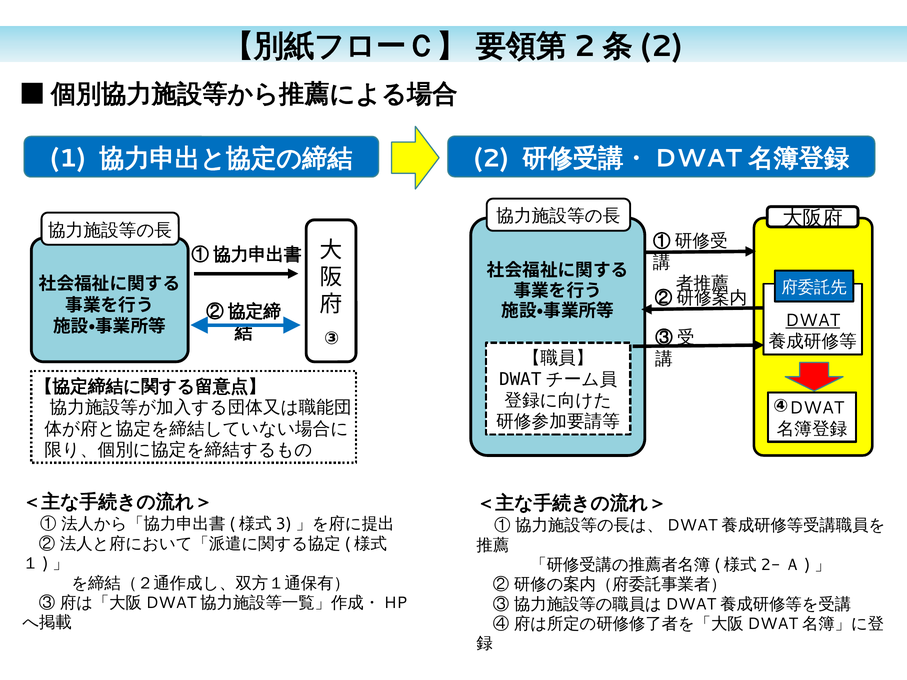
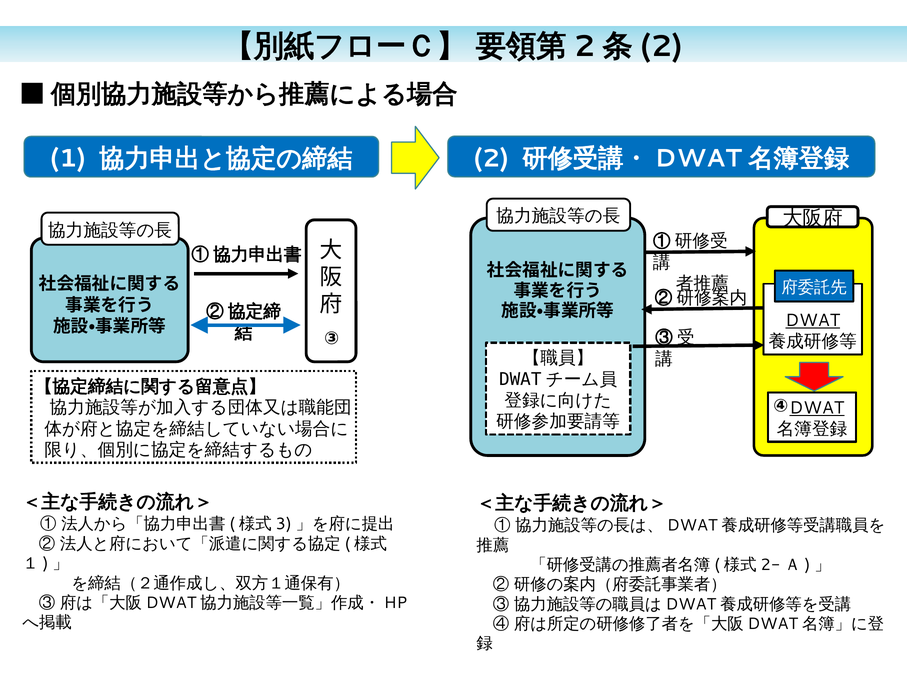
DWAT at (817, 408) underline: none -> present
